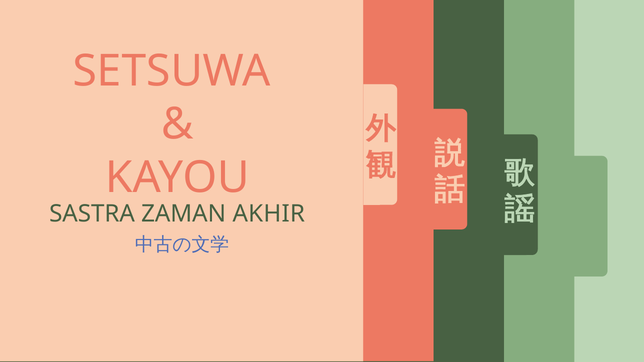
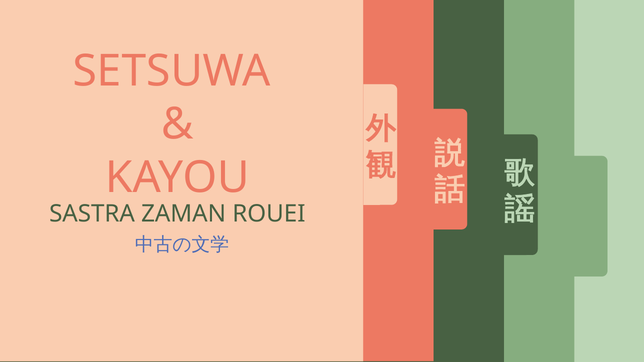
AKHIR: AKHIR -> ROUEI
